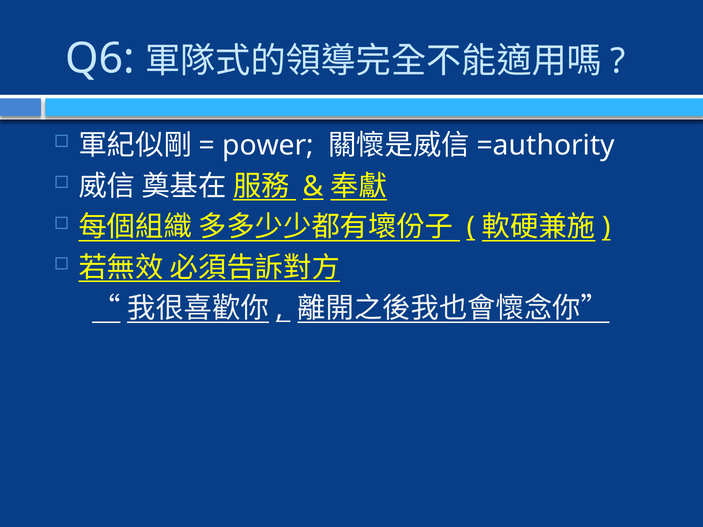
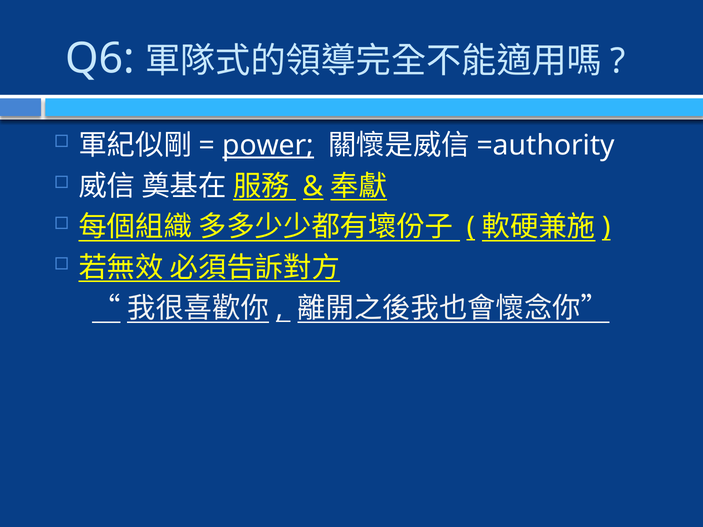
power underline: none -> present
